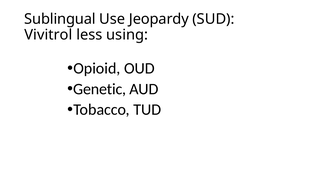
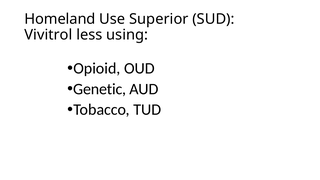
Sublingual: Sublingual -> Homeland
Jeopardy: Jeopardy -> Superior
